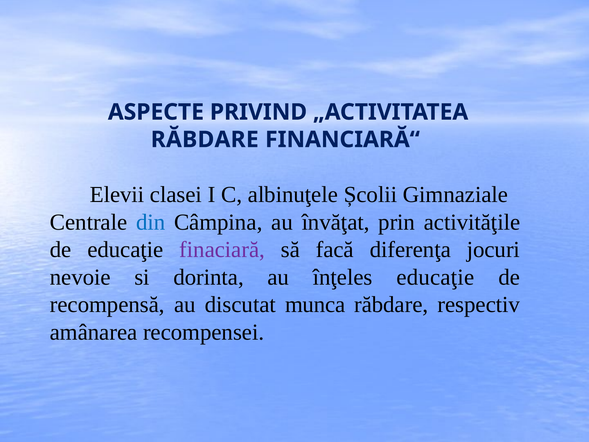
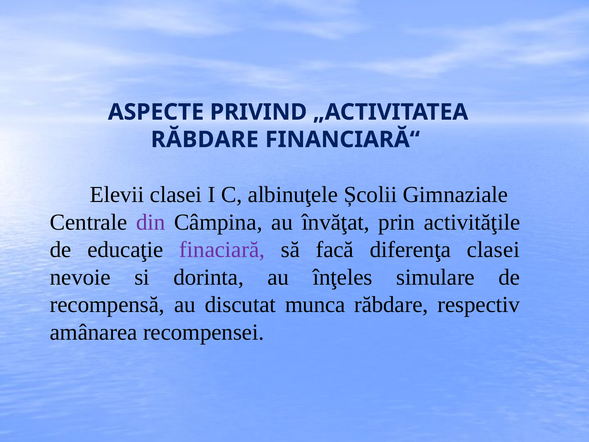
din colour: blue -> purple
diferenţa jocuri: jocuri -> clasei
înţeles educaţie: educaţie -> simulare
